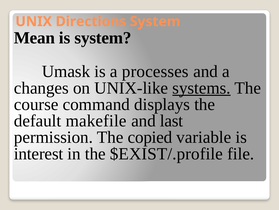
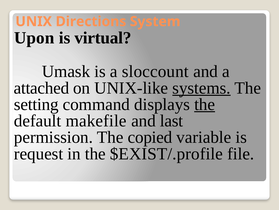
Mean: Mean -> Upon
is system: system -> virtual
processes: processes -> sloccount
changes: changes -> attached
course: course -> setting
the at (205, 104) underline: none -> present
interest: interest -> request
